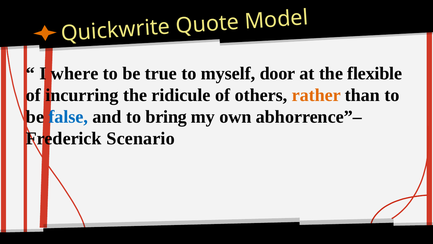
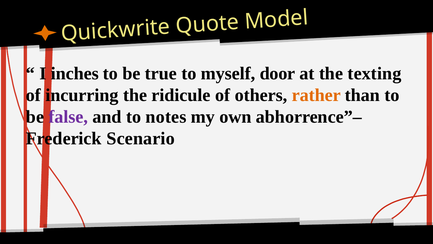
where: where -> inches
flexible: flexible -> texting
false colour: blue -> purple
bring: bring -> notes
